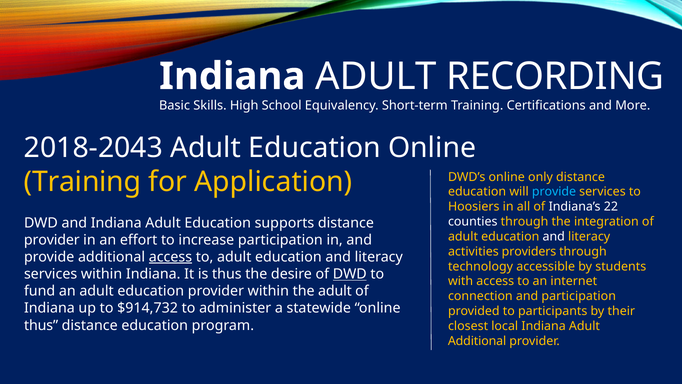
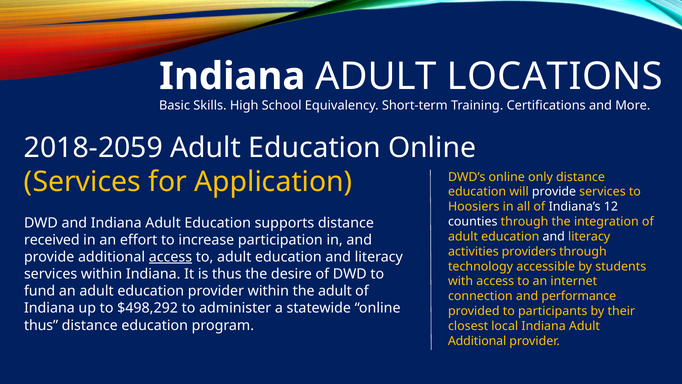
RECORDING: RECORDING -> LOCATIONS
2018-2043: 2018-2043 -> 2018-2059
Training at (83, 182): Training -> Services
provide at (554, 192) colour: light blue -> white
22: 22 -> 12
provider at (52, 240): provider -> received
DWD at (350, 274) underline: present -> none
and participation: participation -> performance
$914,732: $914,732 -> $498,292
